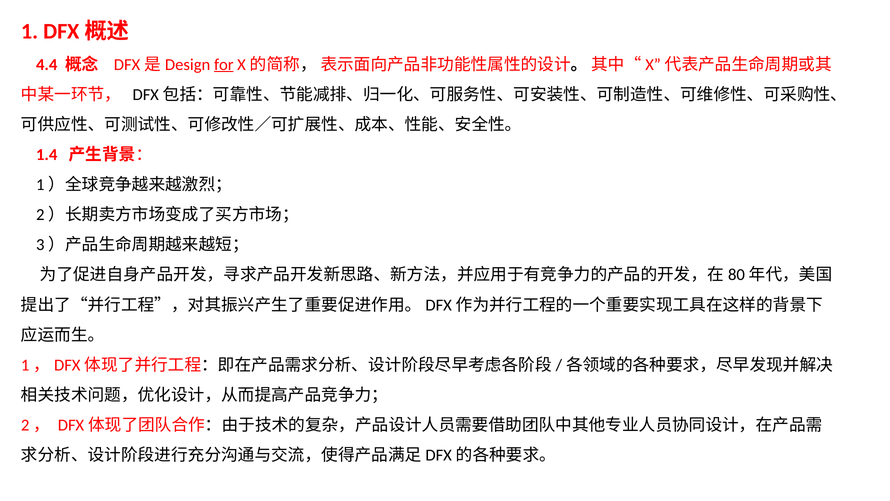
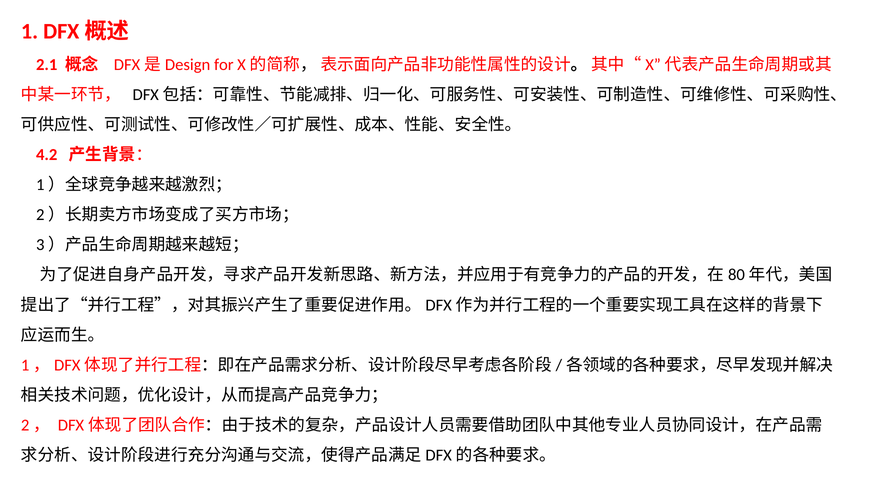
4.4: 4.4 -> 2.1
for underline: present -> none
1.4: 1.4 -> 4.2
